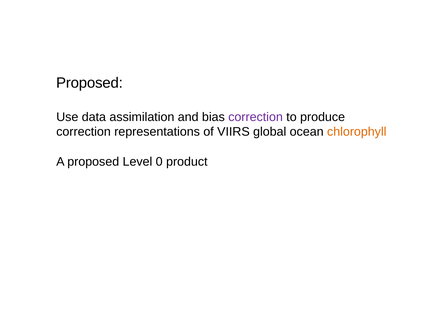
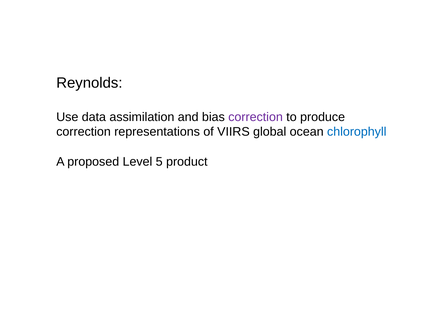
Proposed at (89, 83): Proposed -> Reynolds
chlorophyll colour: orange -> blue
0: 0 -> 5
